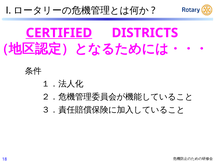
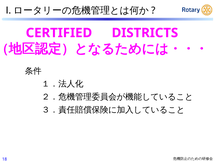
CERTIFIED underline: present -> none
